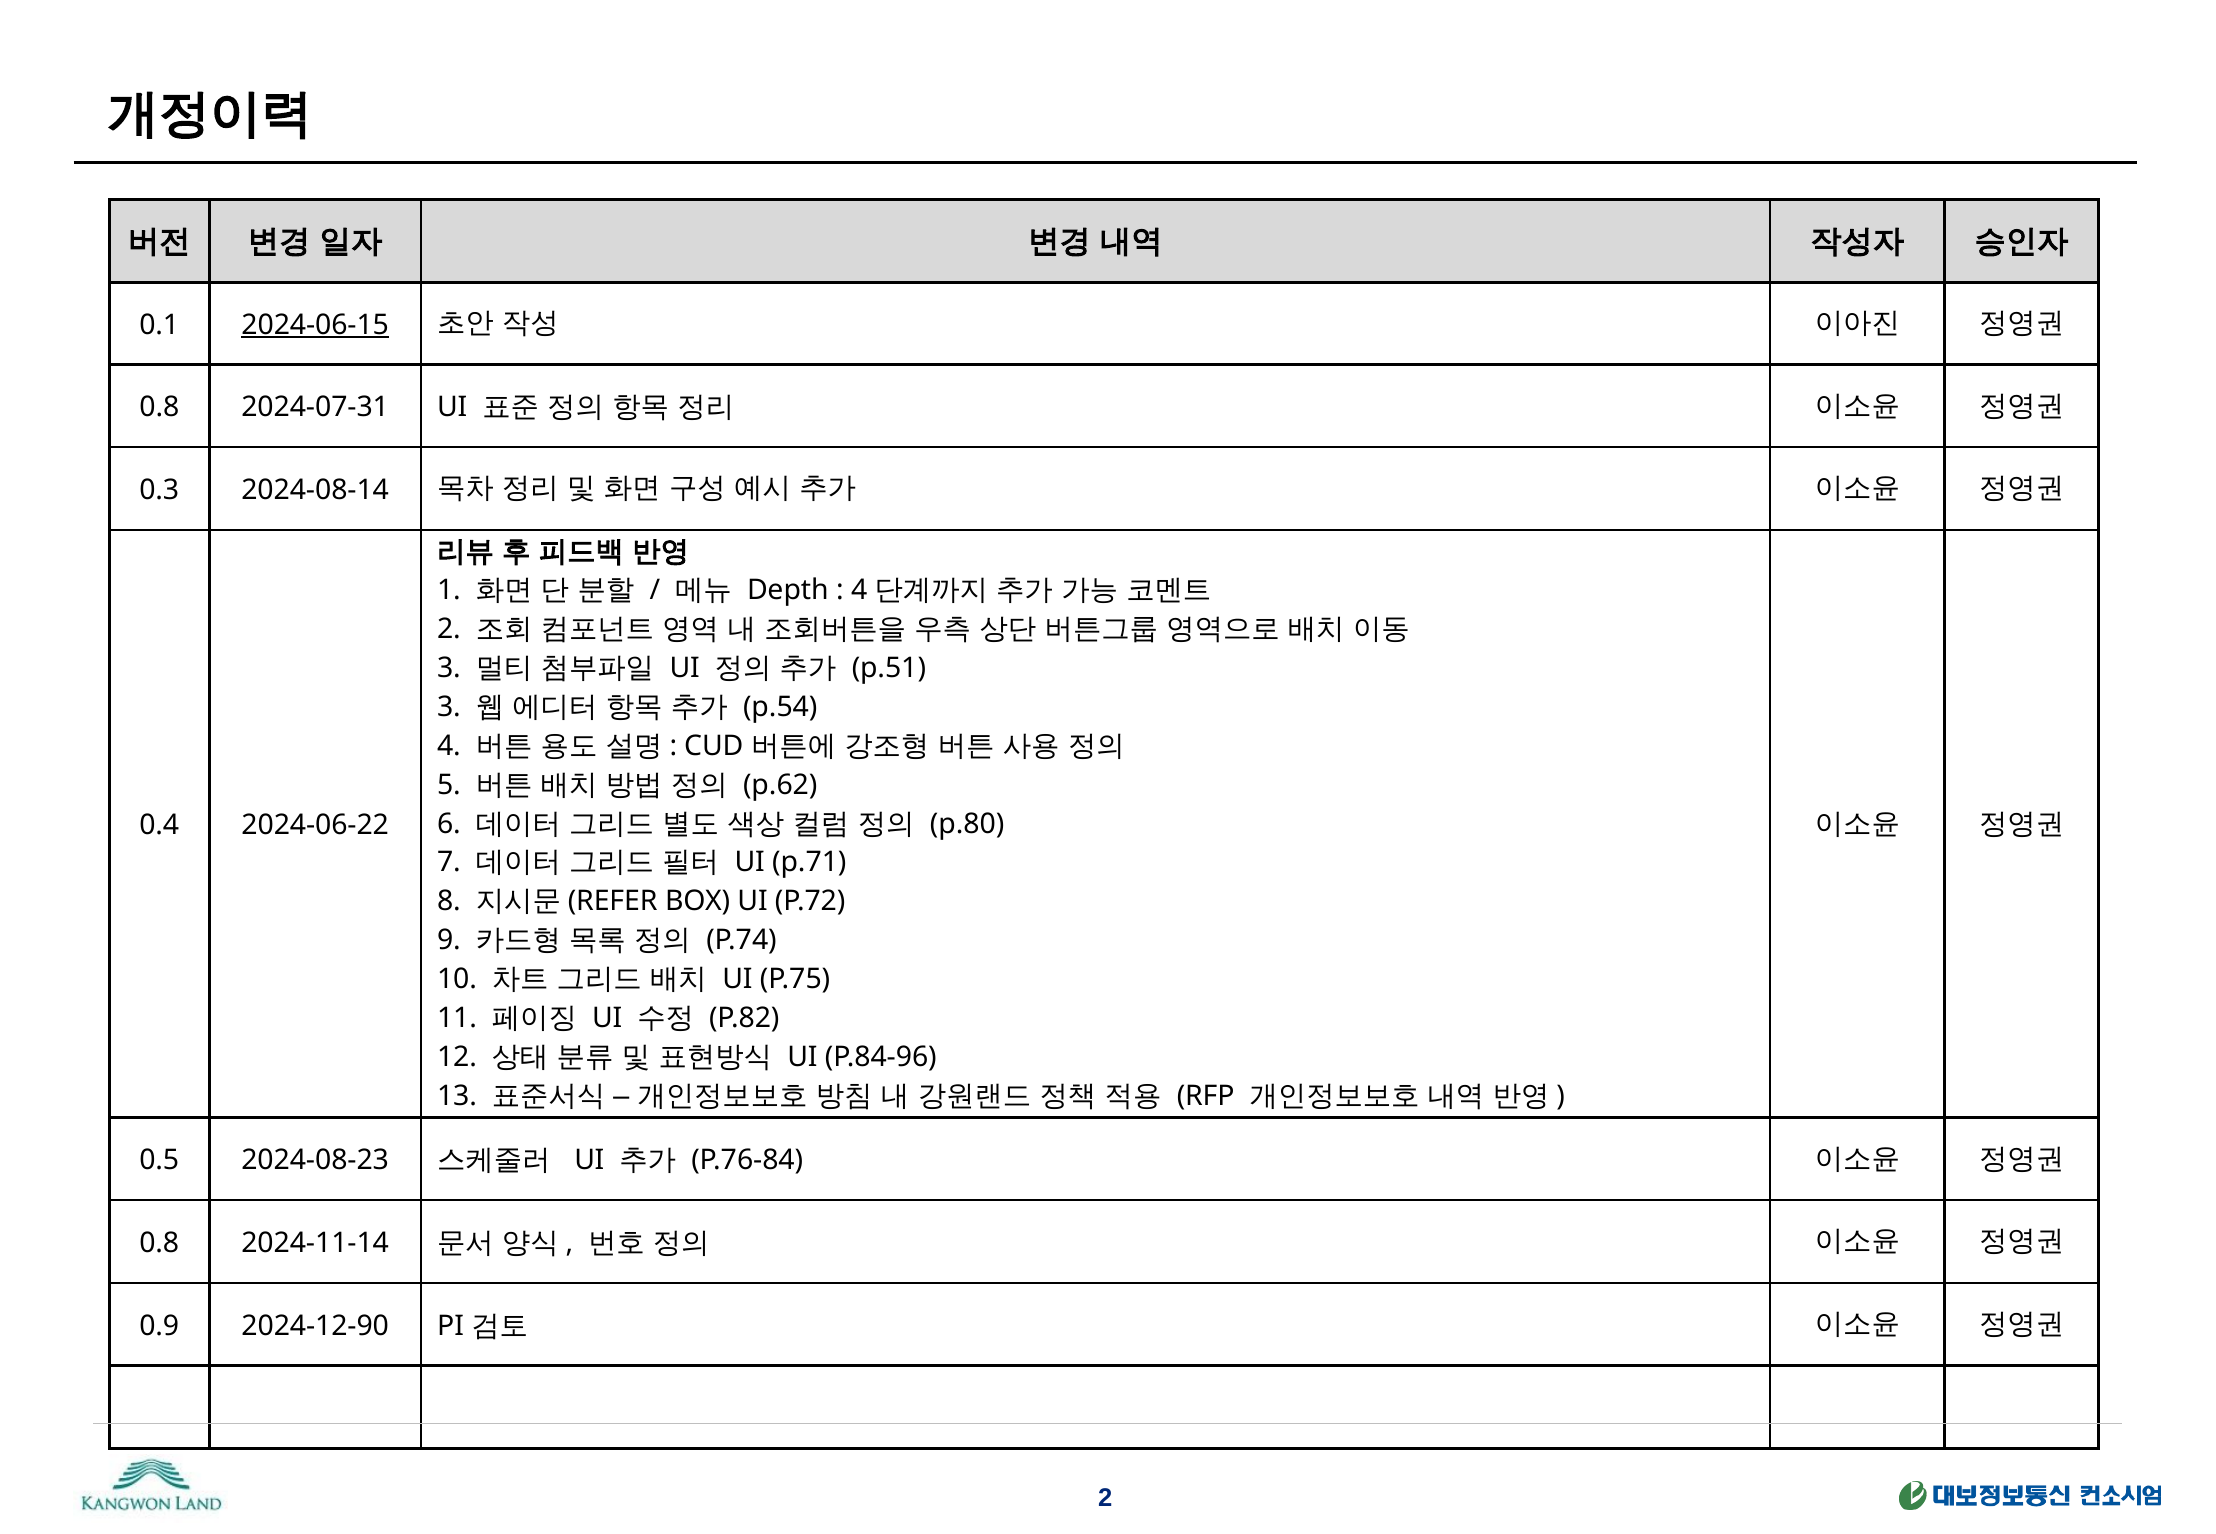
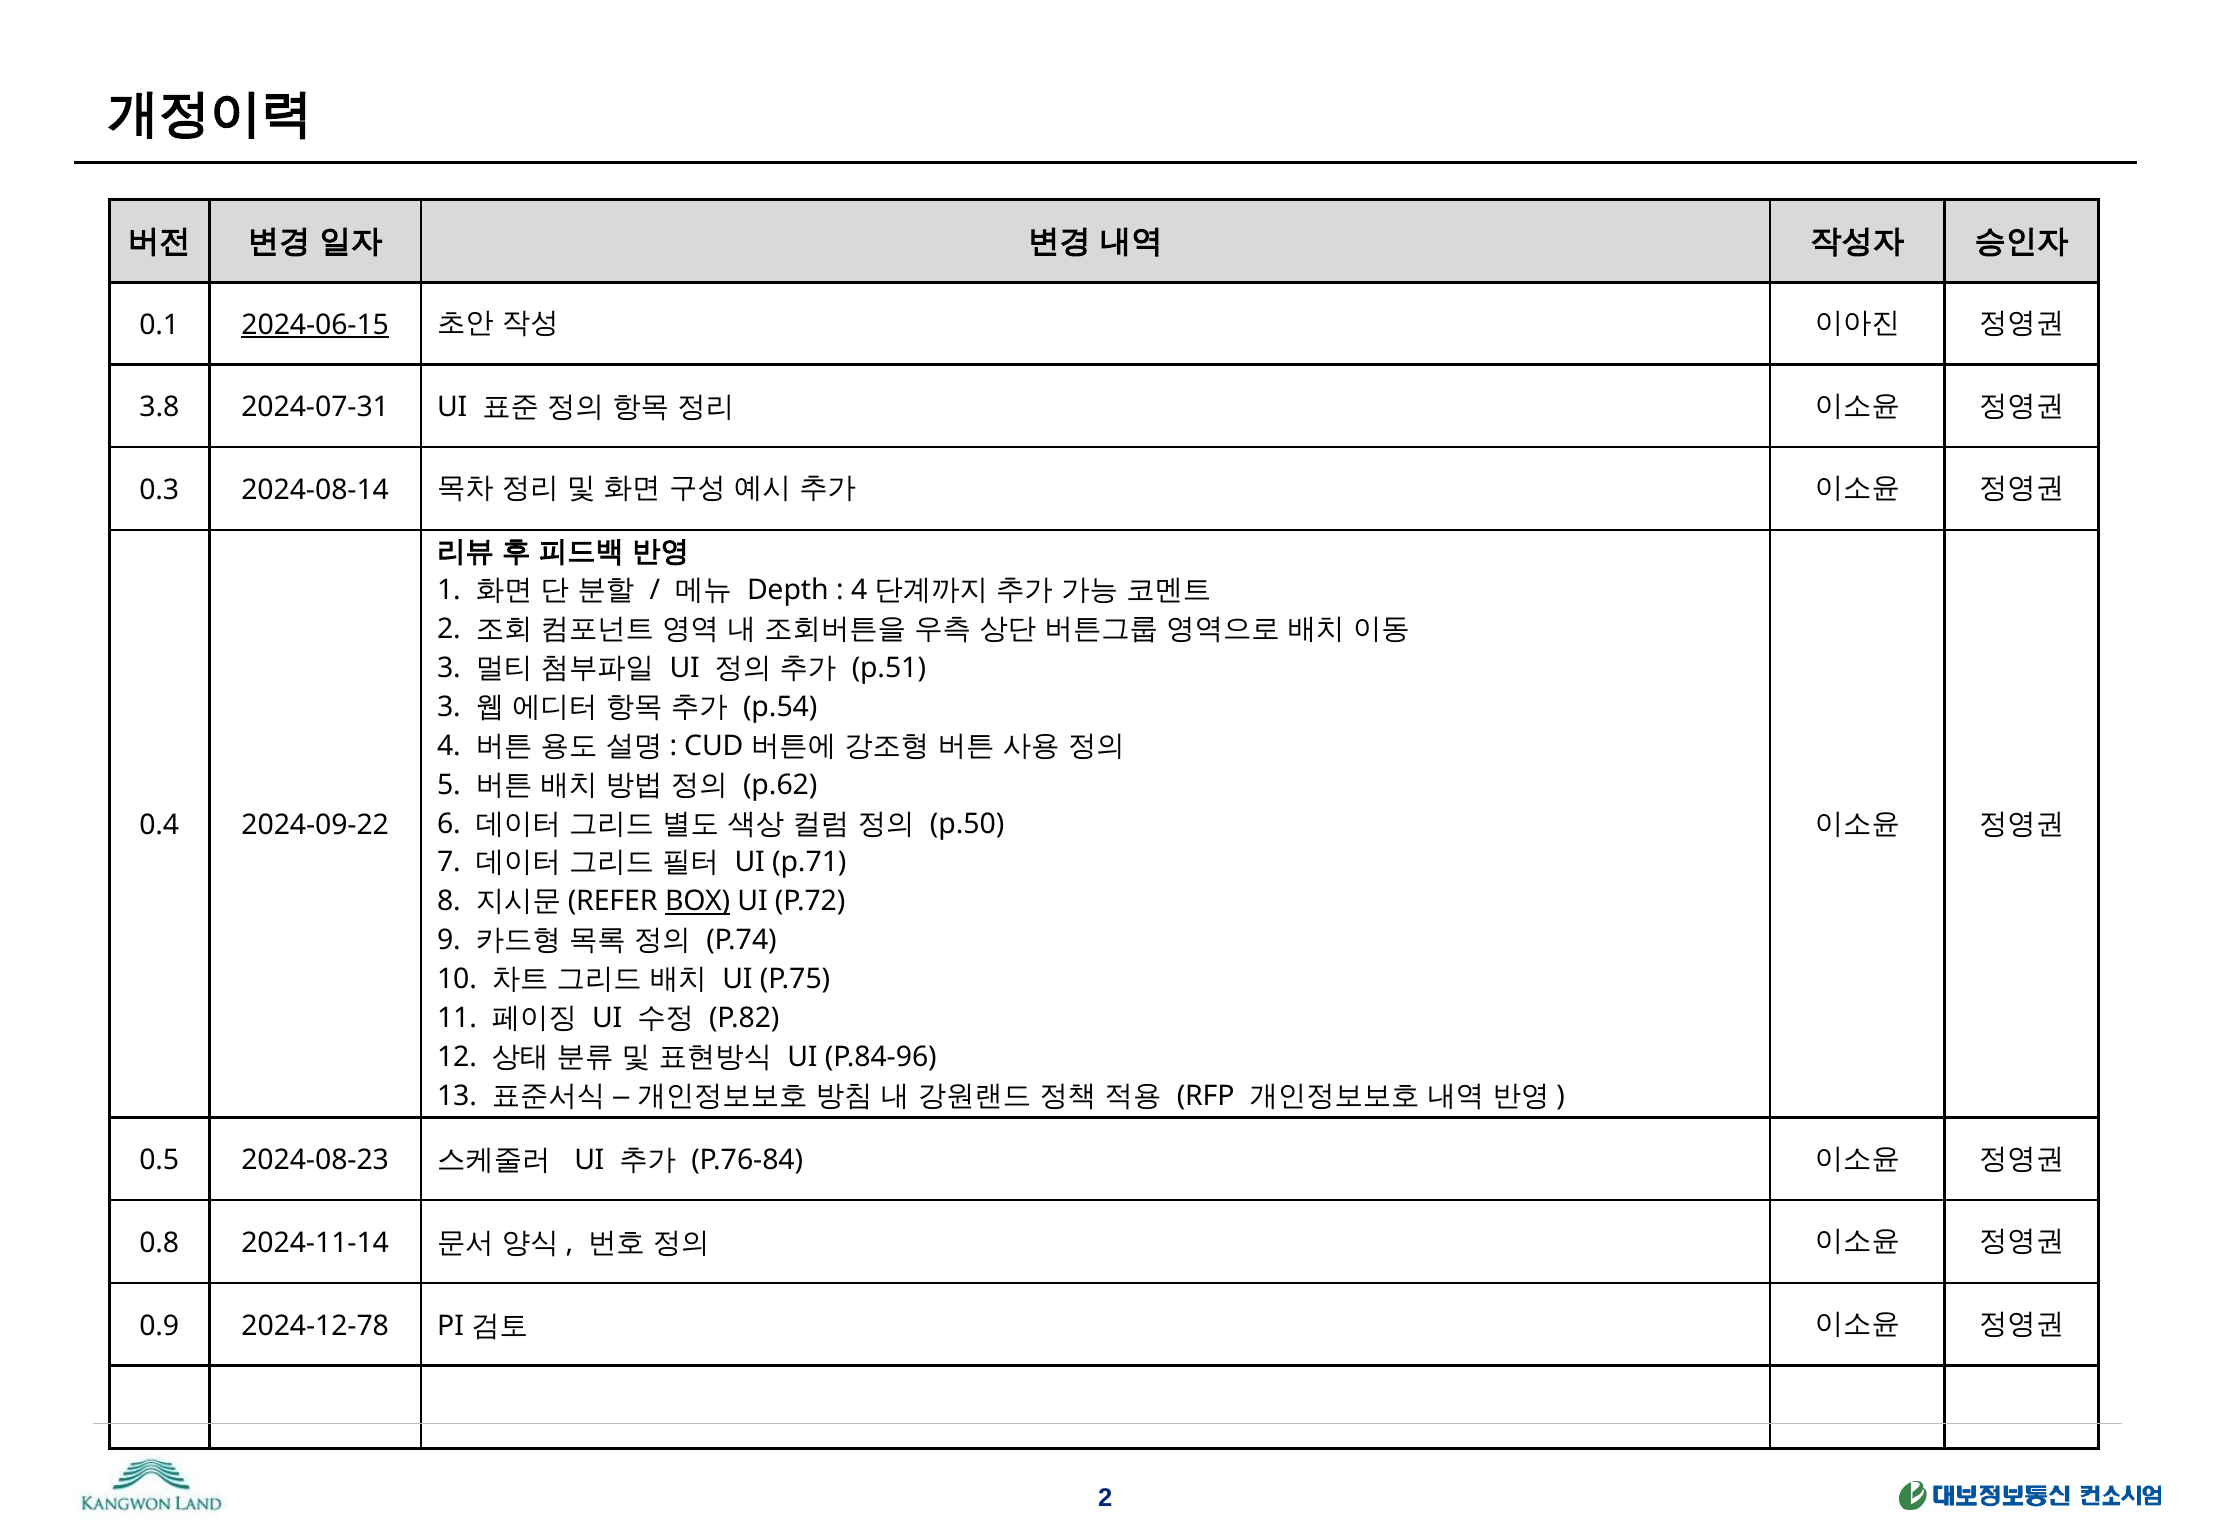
0.8 at (159, 408): 0.8 -> 3.8
p.80: p.80 -> p.50
2024-06-22: 2024-06-22 -> 2024-09-22
BOX underline: none -> present
2024-12-90: 2024-12-90 -> 2024-12-78
